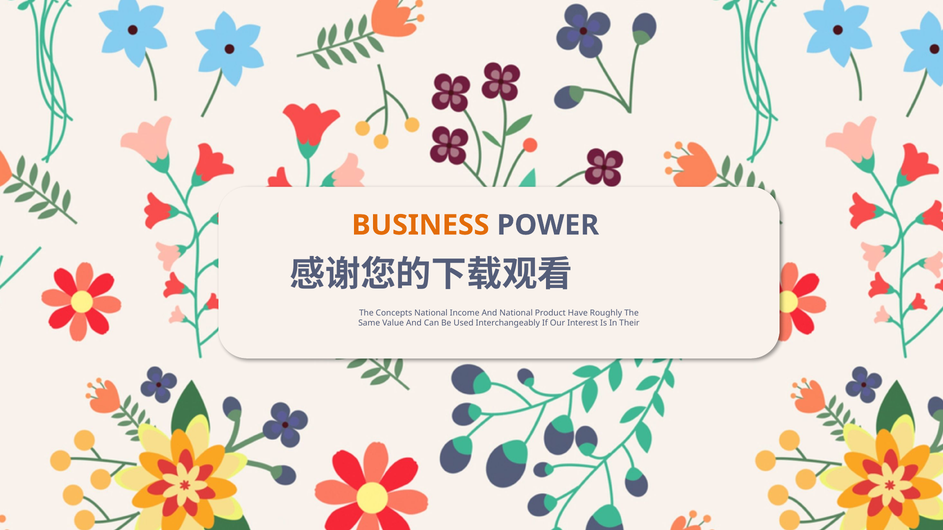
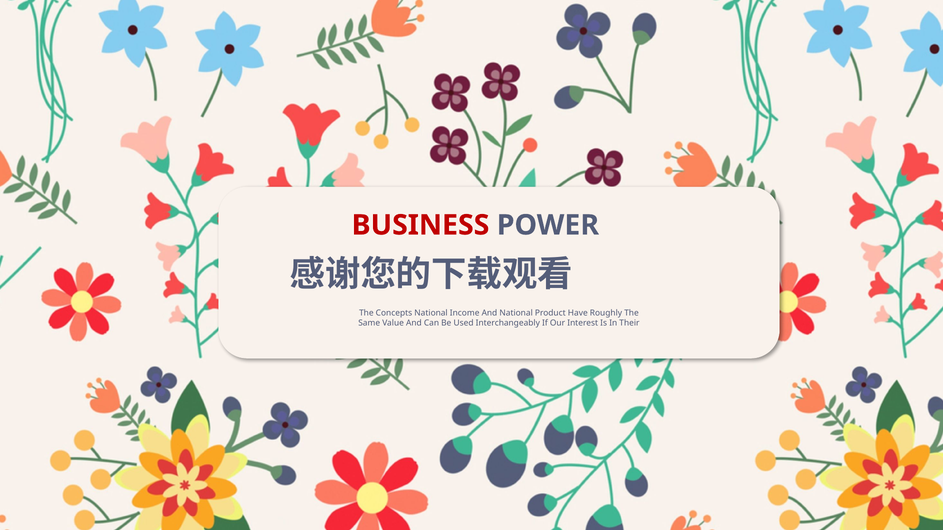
BUSINESS colour: orange -> red
